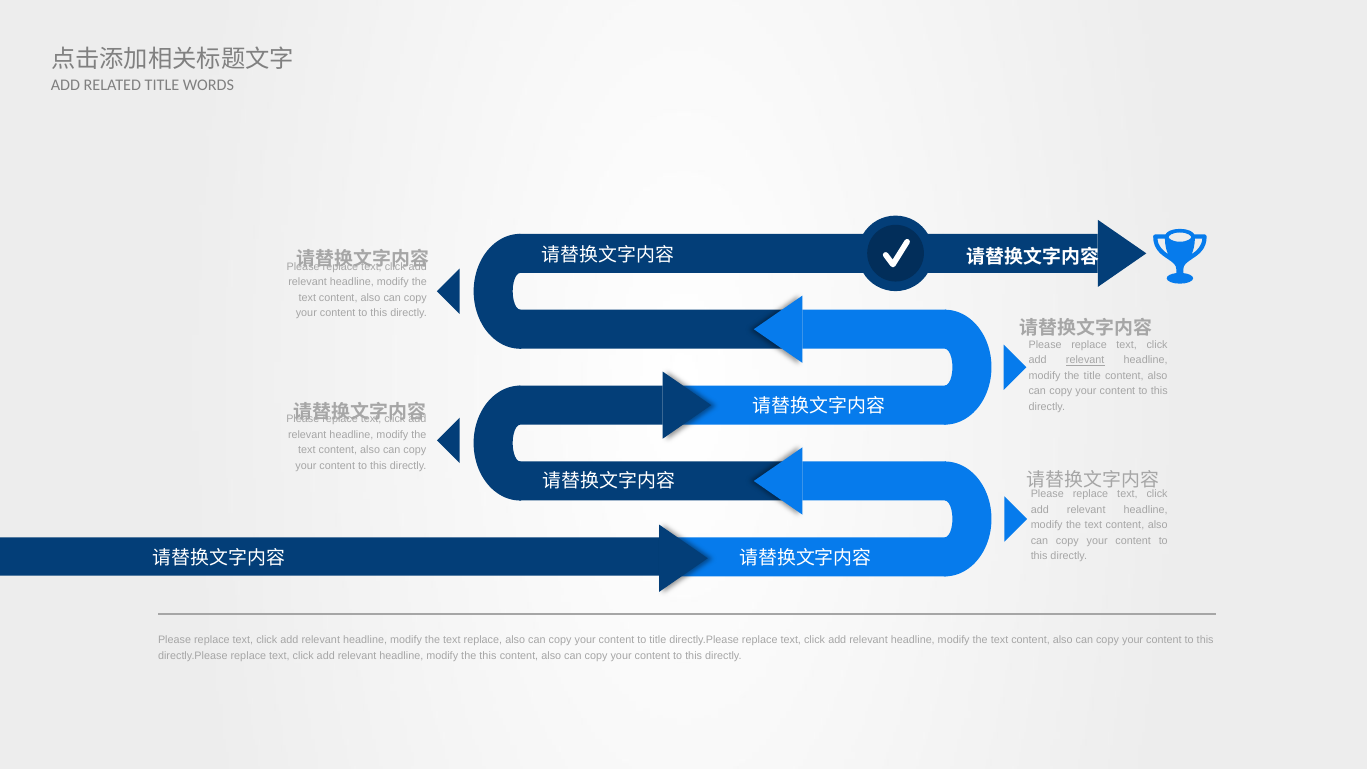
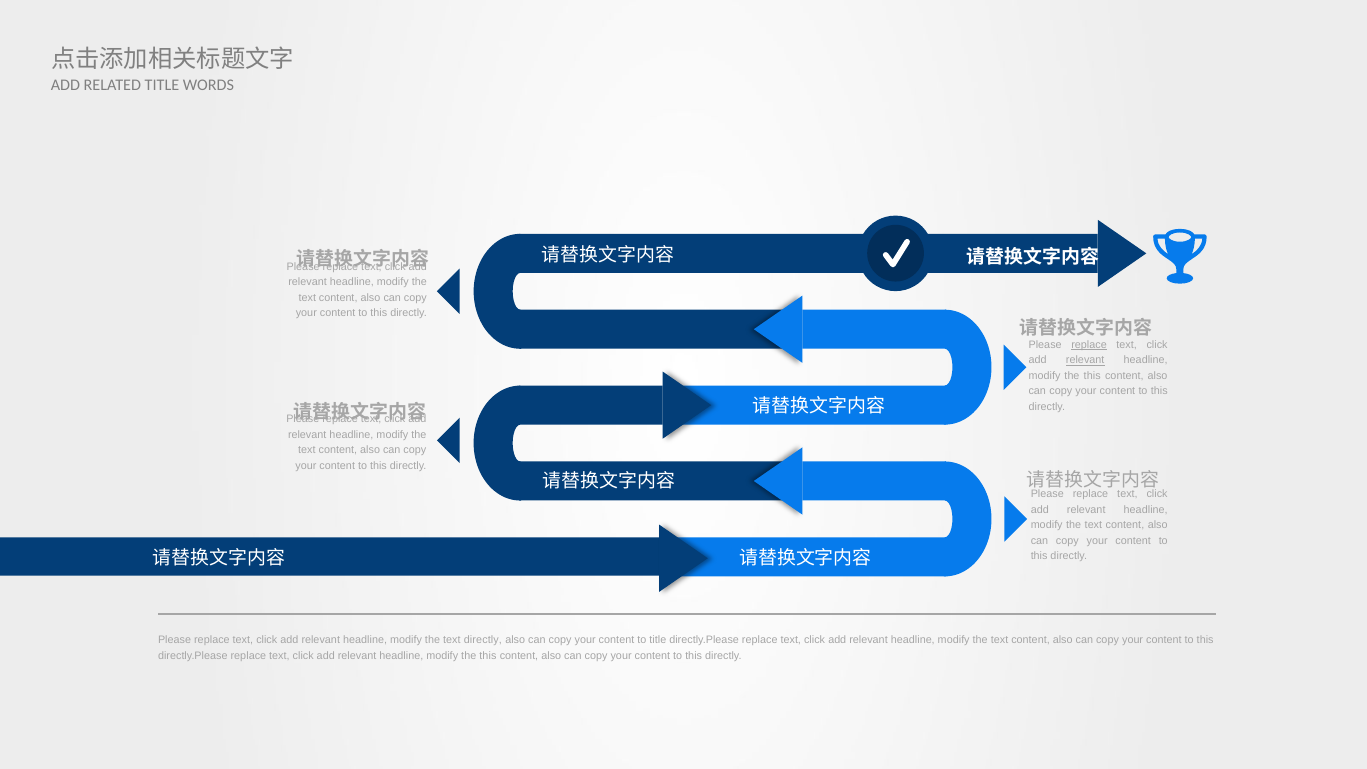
replace at (1089, 345) underline: none -> present
title at (1092, 376): title -> this
text replace: replace -> directly
